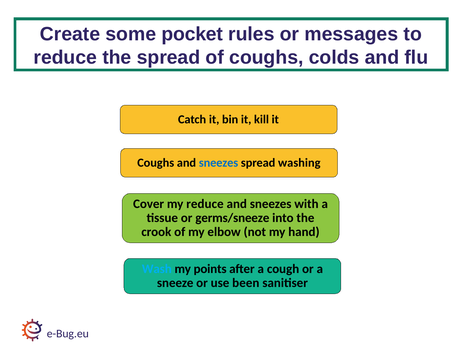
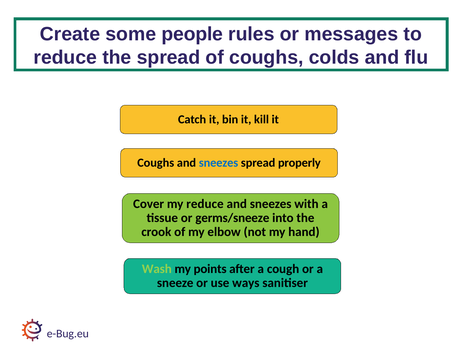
pocket: pocket -> people
washing: washing -> properly
Wash colour: light blue -> light green
been: been -> ways
